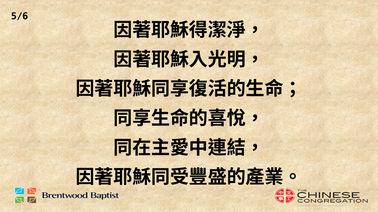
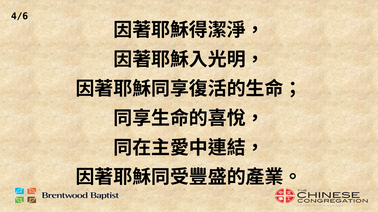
5/6: 5/6 -> 4/6
